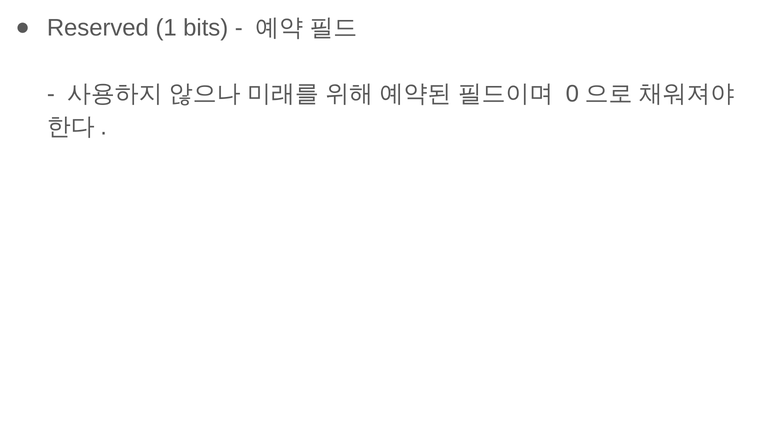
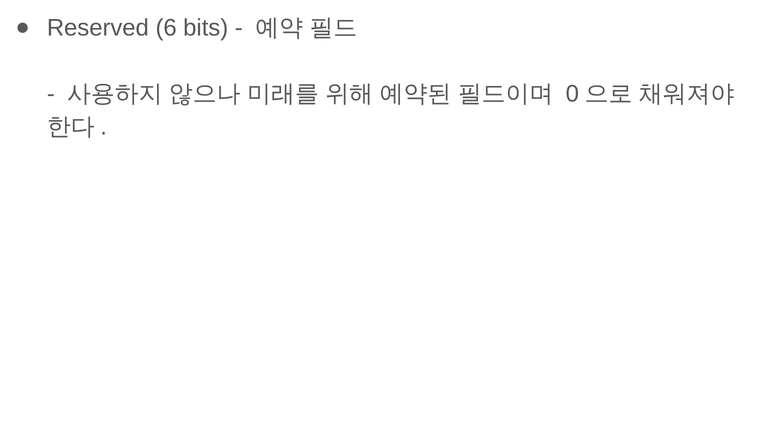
1: 1 -> 6
